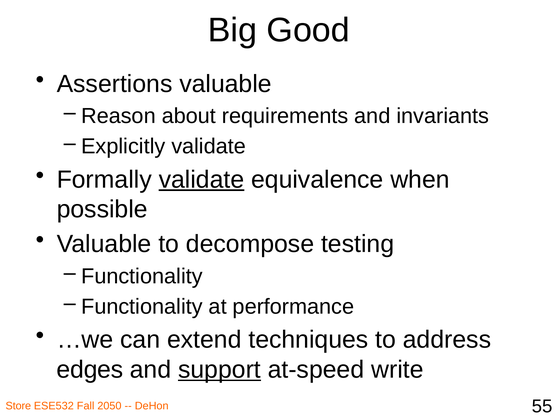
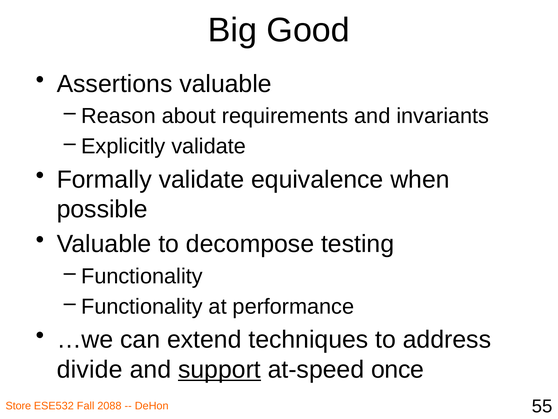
validate at (201, 179) underline: present -> none
edges: edges -> divide
write: write -> once
2050: 2050 -> 2088
